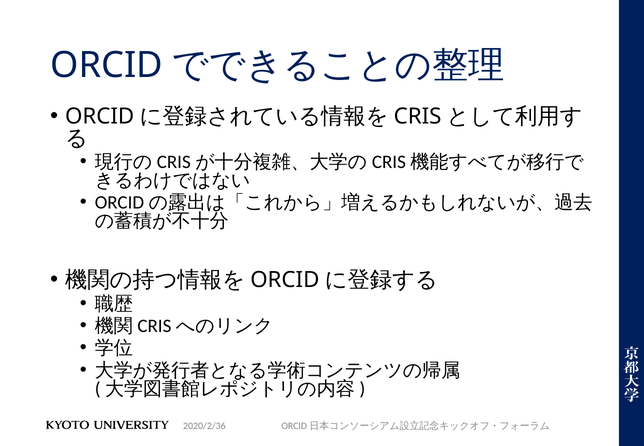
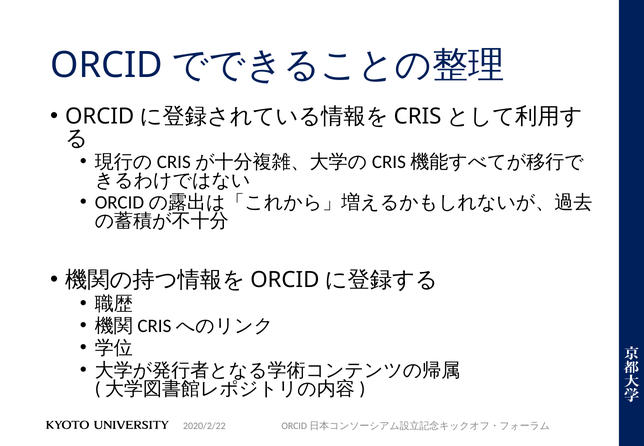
2020/2/36: 2020/2/36 -> 2020/2/22
